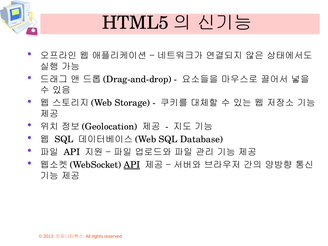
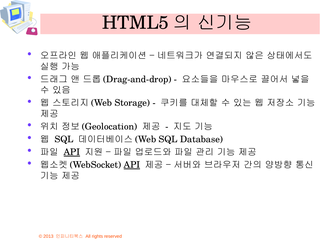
API at (72, 152) underline: none -> present
